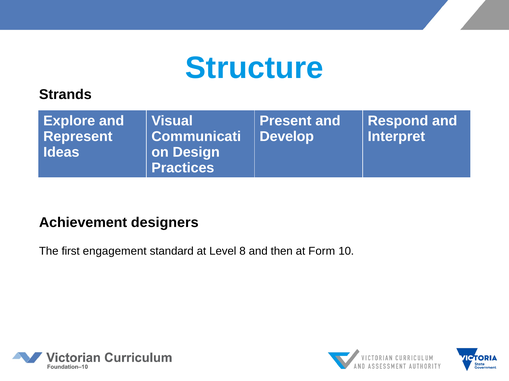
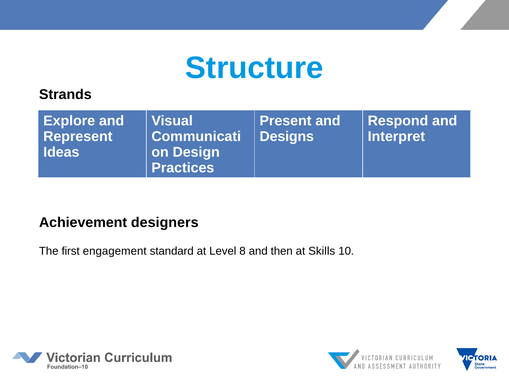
Develop: Develop -> Designs
Form: Form -> Skills
